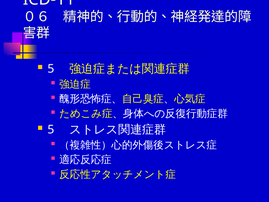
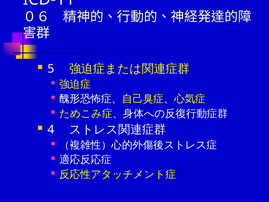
5 at (51, 129): 5 -> 4
